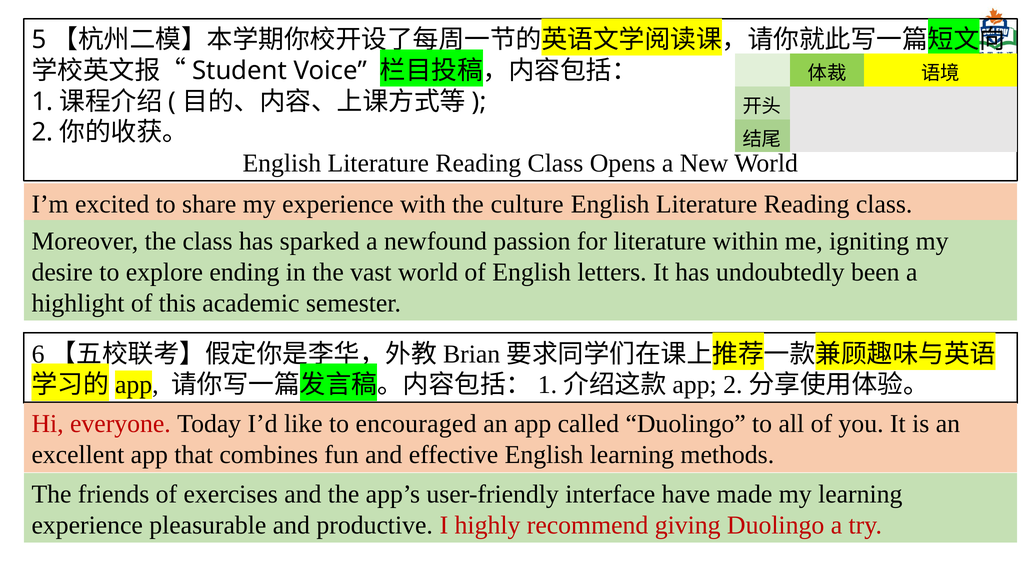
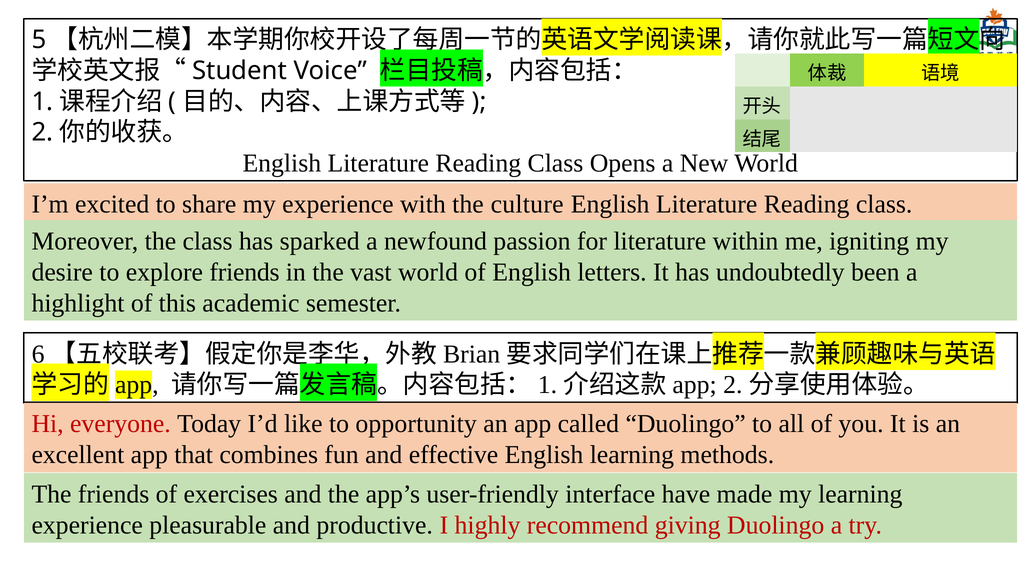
explore ending: ending -> friends
encouraged: encouraged -> opportunity
